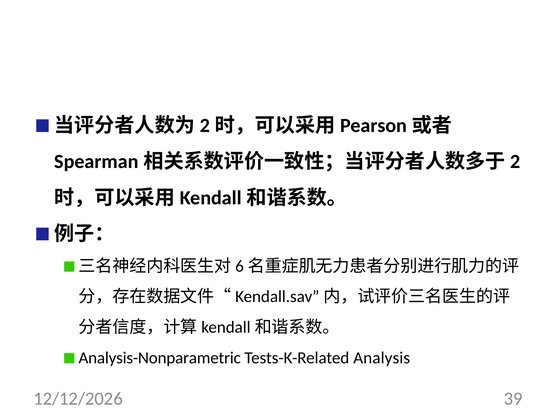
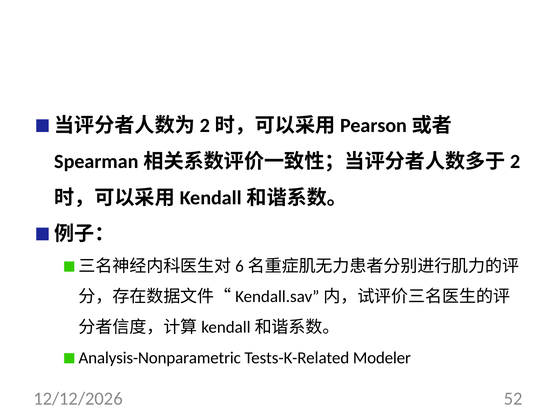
Analysis: Analysis -> Modeler
39: 39 -> 52
